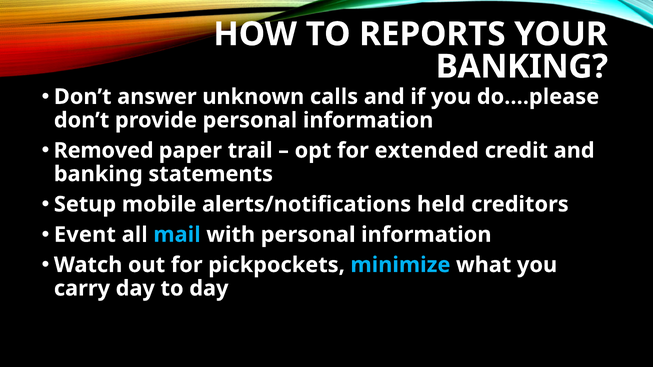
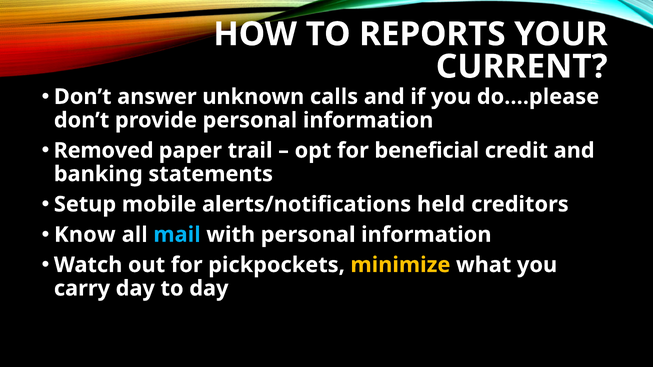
BANKING at (522, 67): BANKING -> CURRENT
extended: extended -> beneficial
Event: Event -> Know
minimize colour: light blue -> yellow
